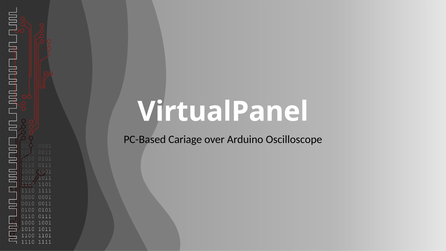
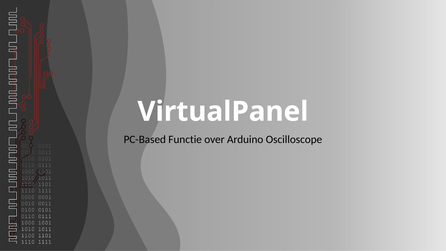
Cariage: Cariage -> Functie
